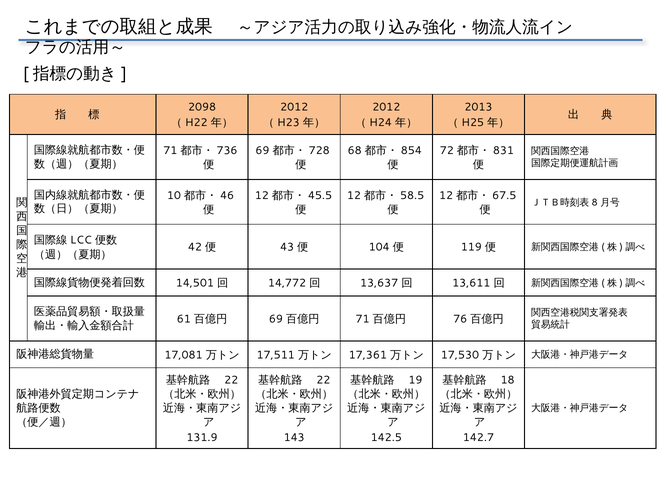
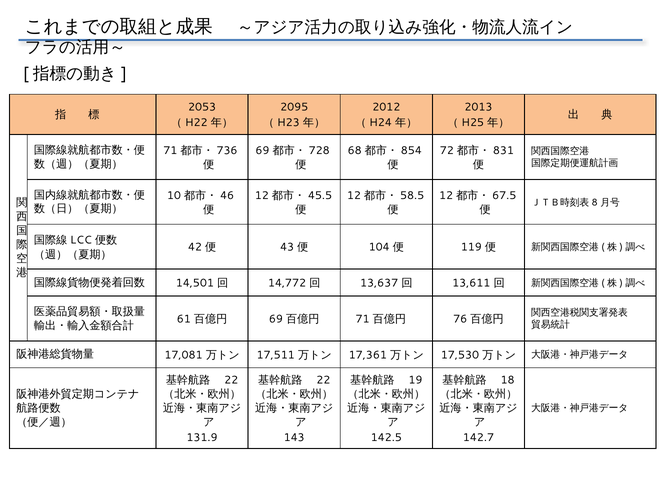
2098: 2098 -> 2053
2012 at (294, 107): 2012 -> 2095
